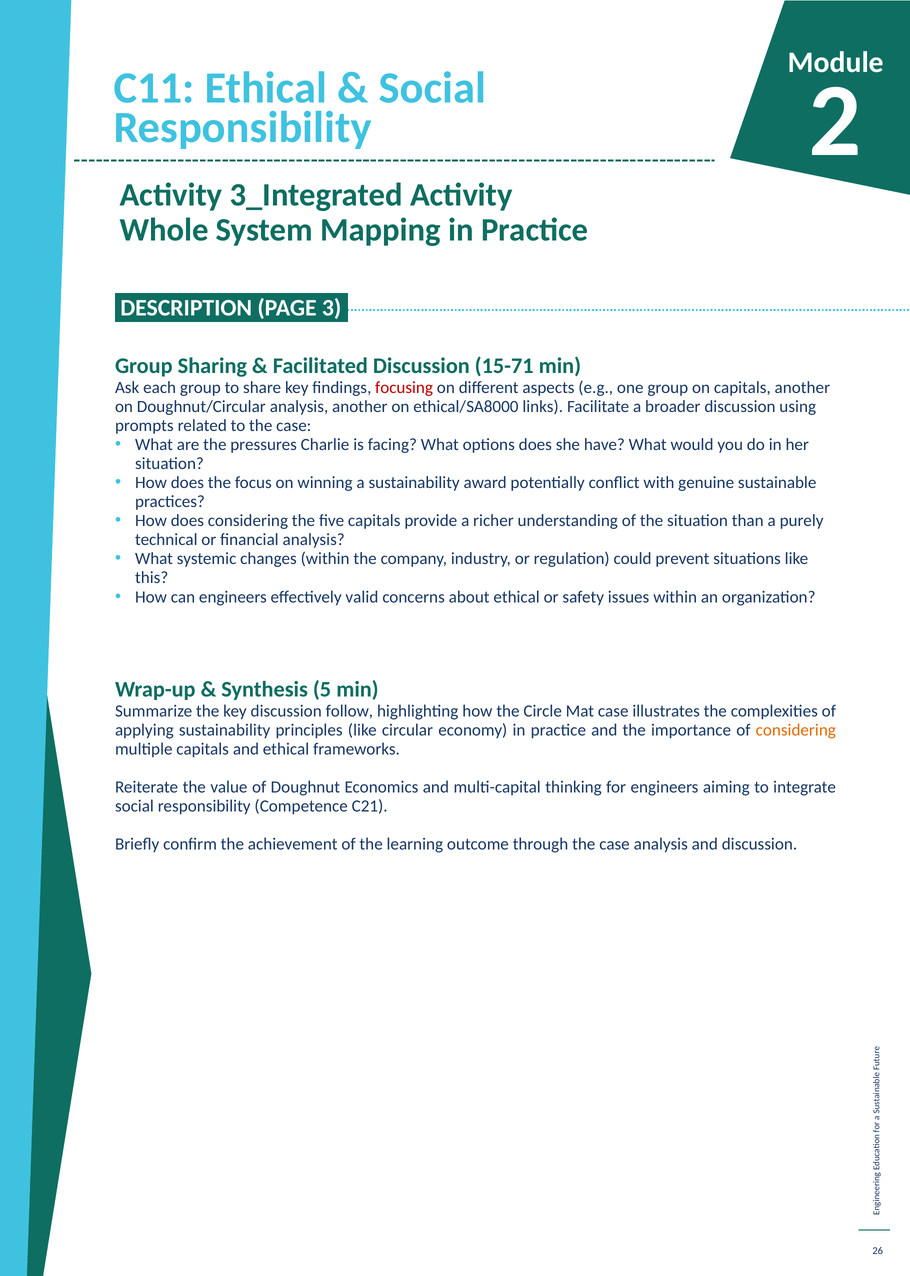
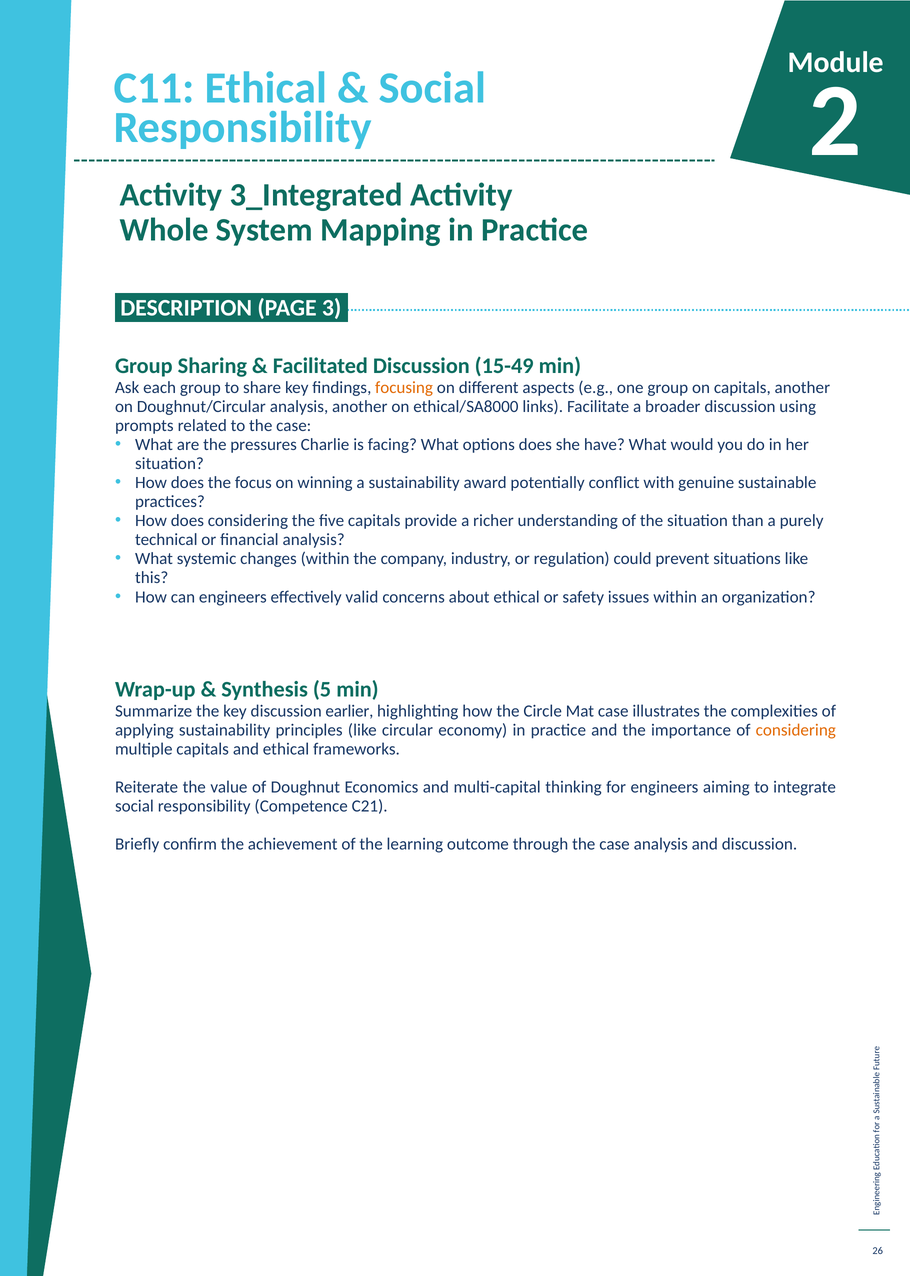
15-71: 15-71 -> 15-49
focusing colour: red -> orange
follow: follow -> earlier
